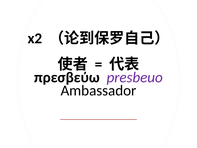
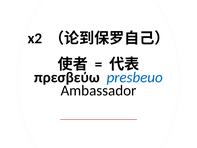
presbeuo colour: purple -> blue
